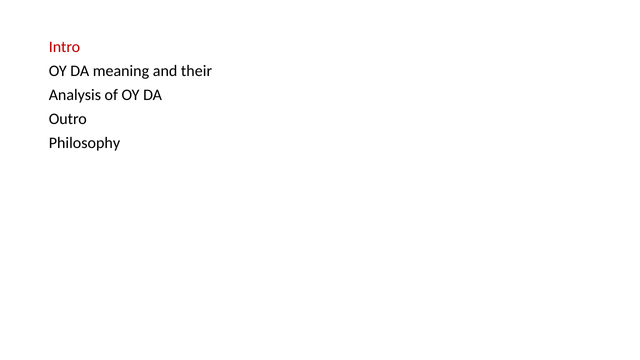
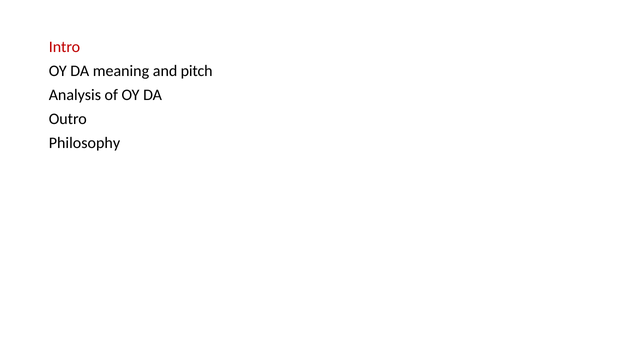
their: their -> pitch
